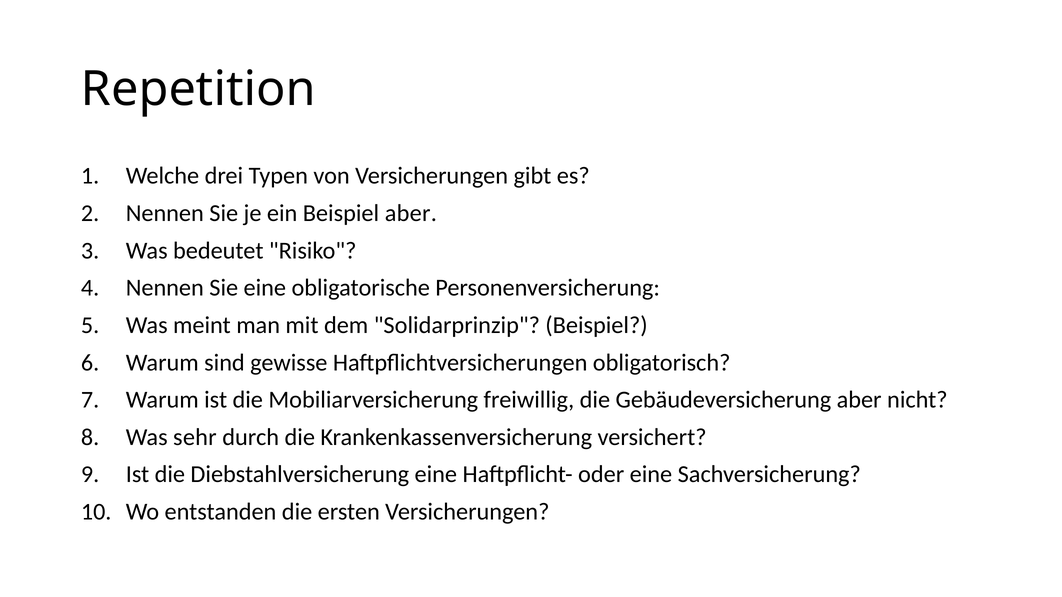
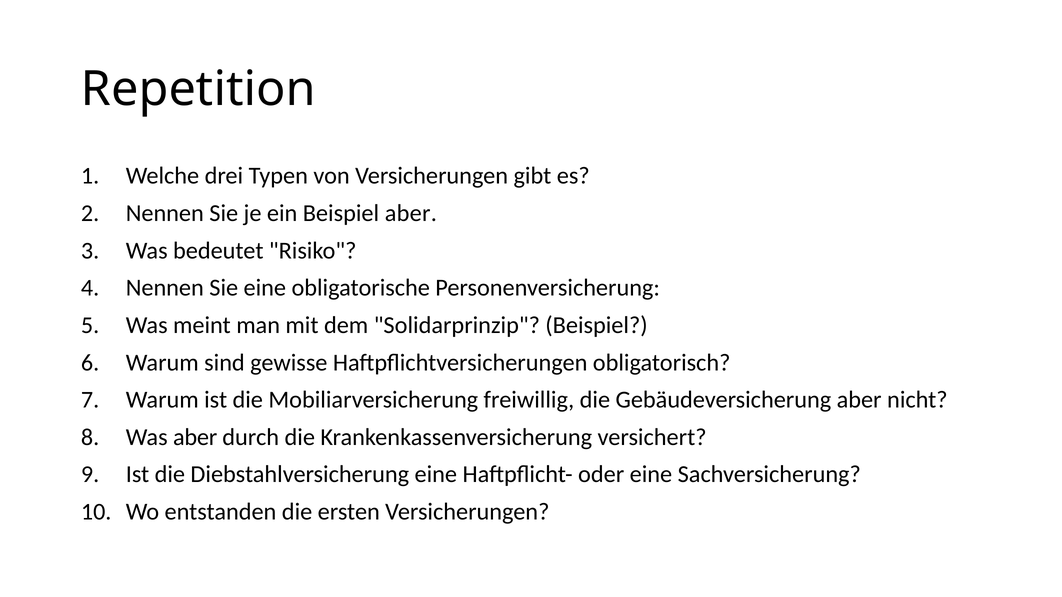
Was sehr: sehr -> aber
